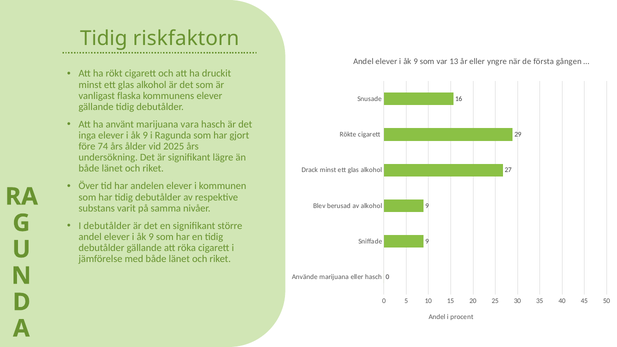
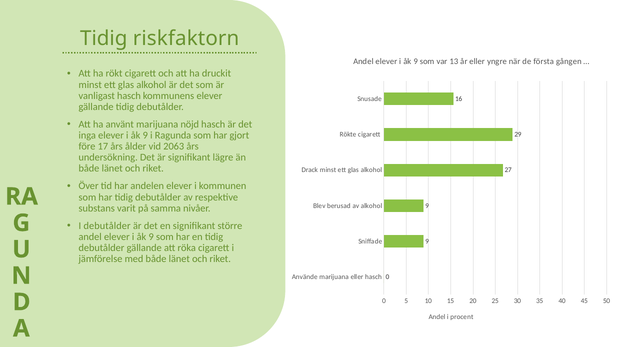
vanligast flaska: flaska -> hasch
vara: vara -> nöjd
74: 74 -> 17
2025: 2025 -> 2063
